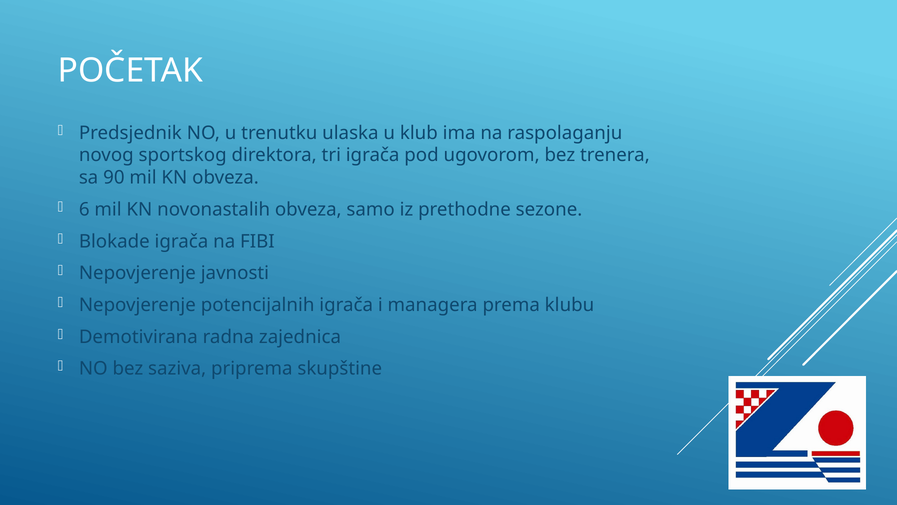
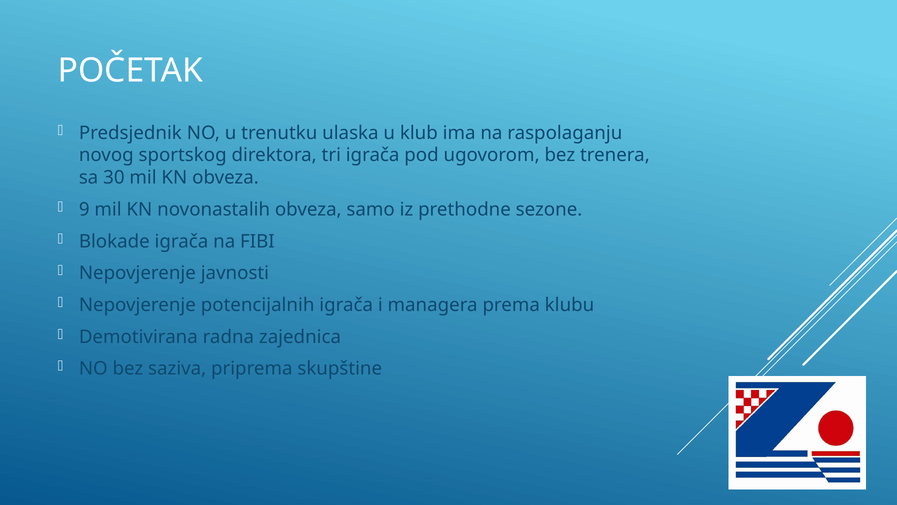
90: 90 -> 30
6: 6 -> 9
